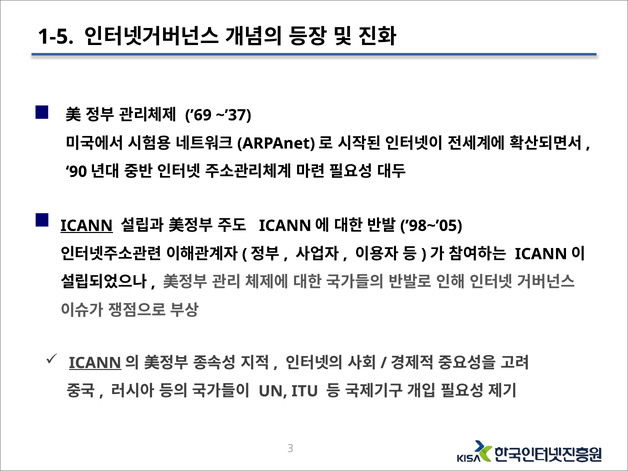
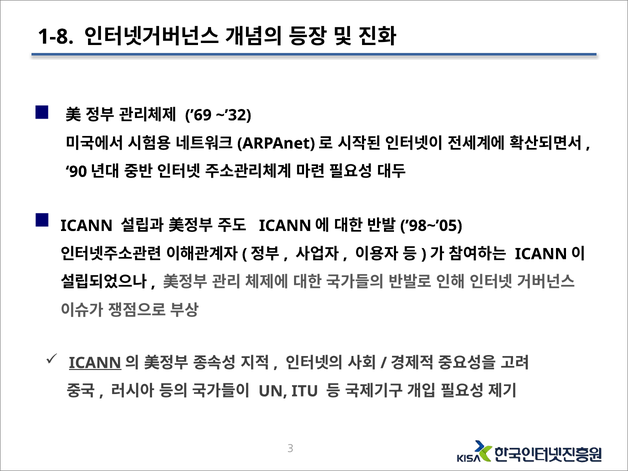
1-5: 1-5 -> 1-8
~’37: ~’37 -> ~’32
ICANN at (87, 226) underline: present -> none
